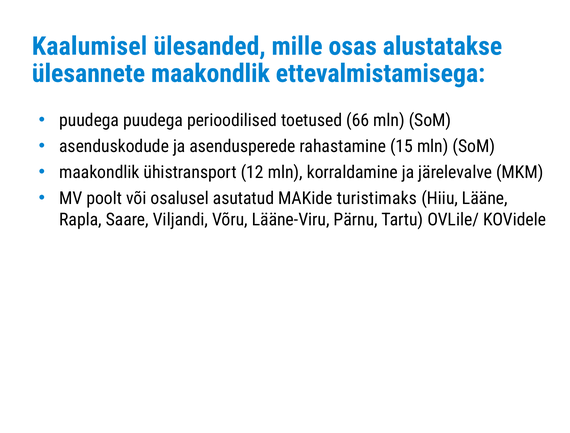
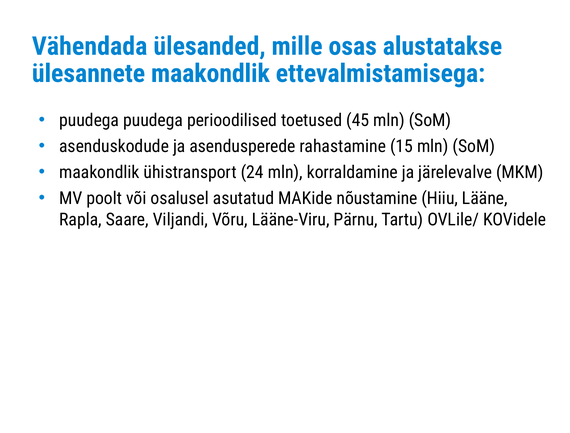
Kaalumisel: Kaalumisel -> Vähendada
66: 66 -> 45
12: 12 -> 24
turistimaks: turistimaks -> nõustamine
